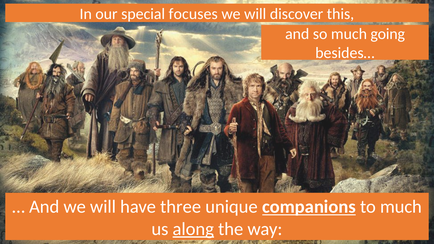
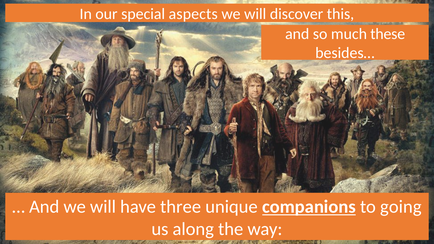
focuses: focuses -> aspects
going: going -> these
to much: much -> going
along underline: present -> none
